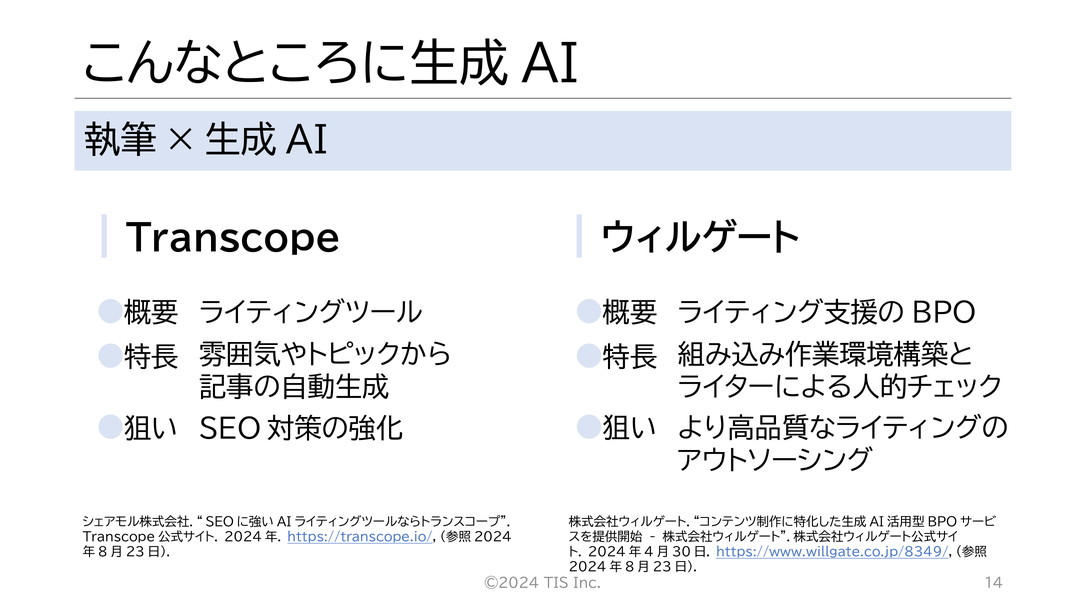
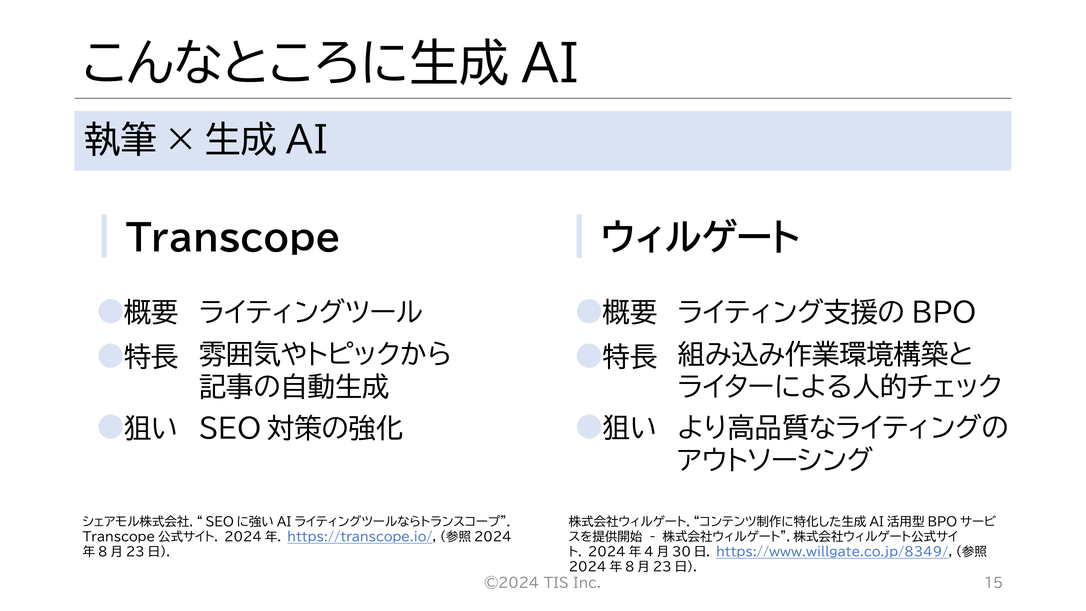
14: 14 -> 15
